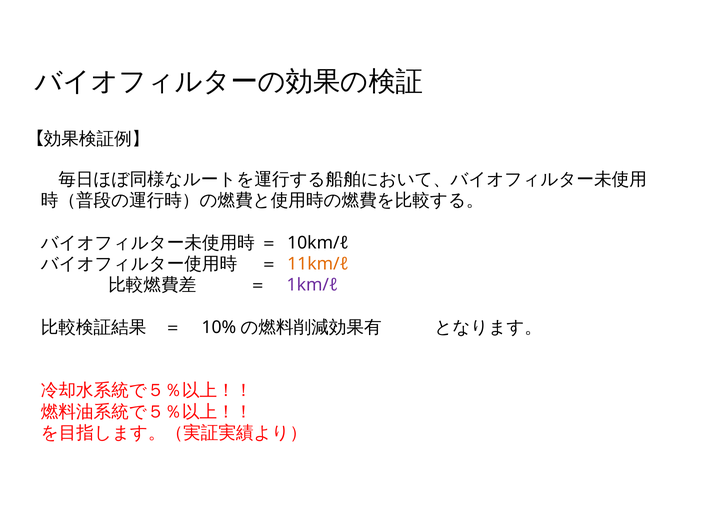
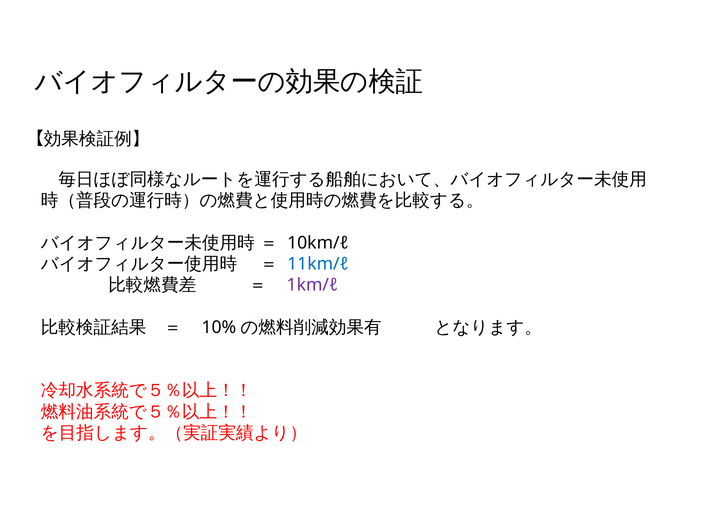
11km/ℓ colour: orange -> blue
